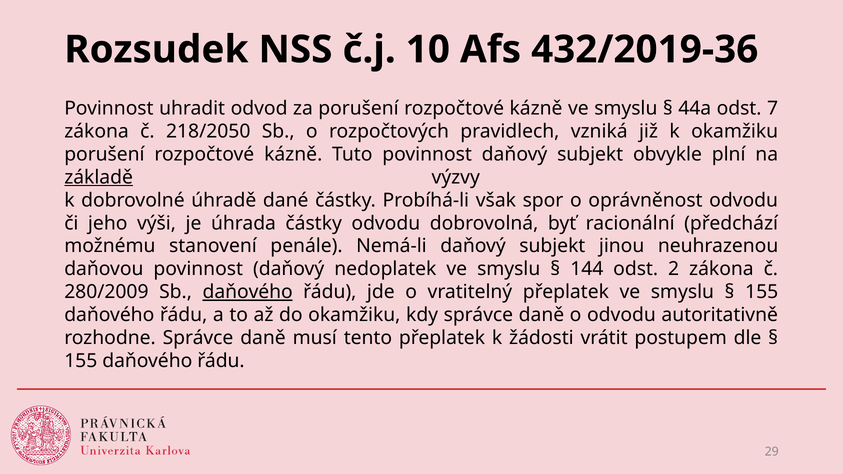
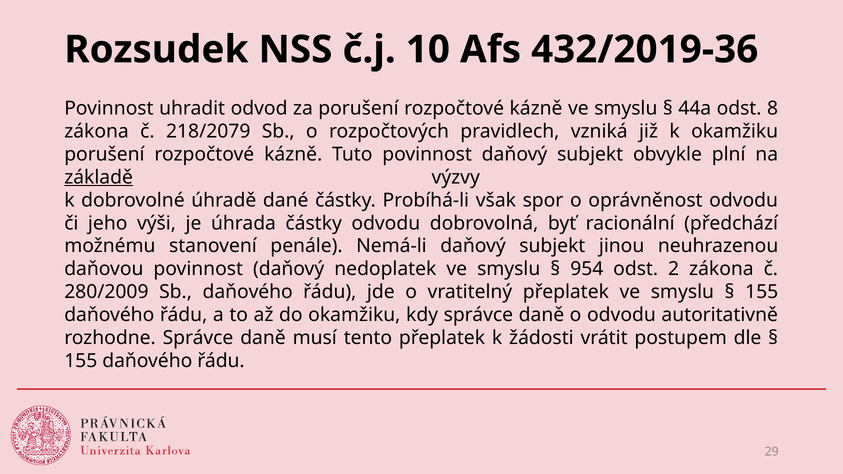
7: 7 -> 8
218/2050: 218/2050 -> 218/2079
144: 144 -> 954
daňového at (248, 292) underline: present -> none
